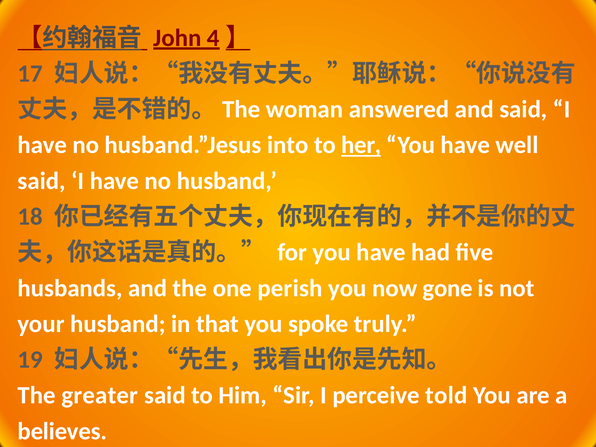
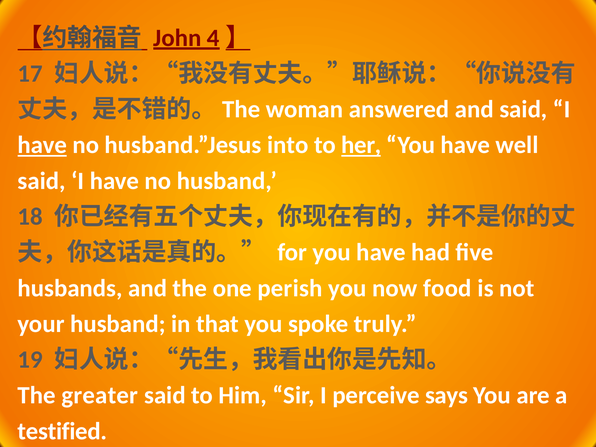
have at (42, 145) underline: none -> present
gone: gone -> food
told: told -> says
believes: believes -> testified
